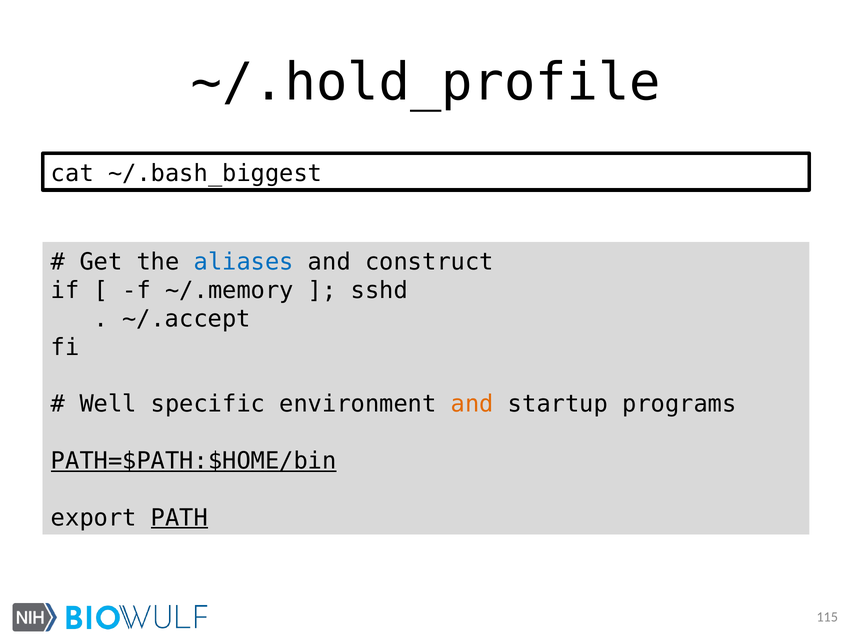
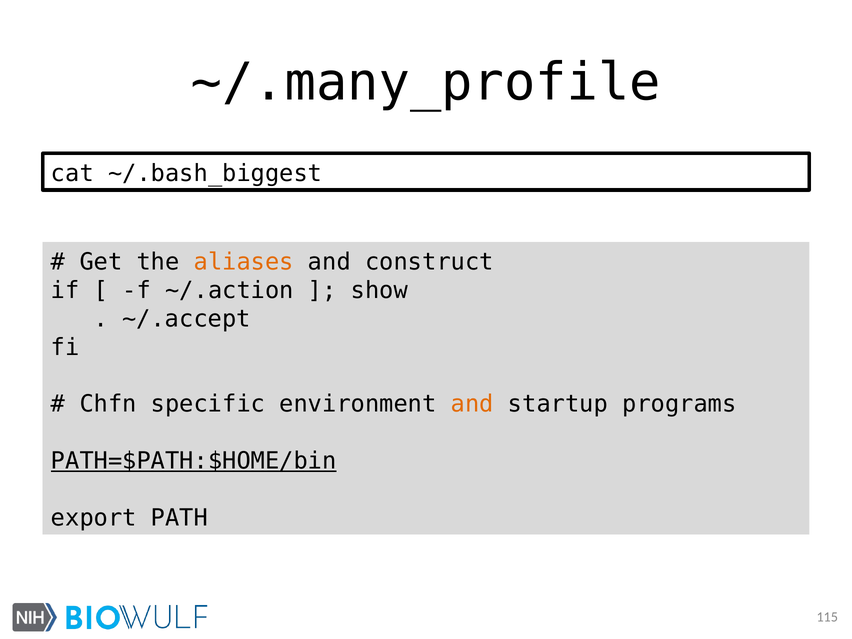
~/.hold_profile: ~/.hold_profile -> ~/.many_profile
aliases colour: blue -> orange
~/.memory: ~/.memory -> ~/.action
sshd: sshd -> show
Well: Well -> Chfn
PATH underline: present -> none
